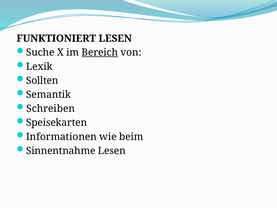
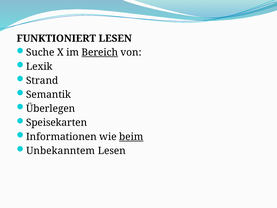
Sollten: Sollten -> Strand
Schreiben: Schreiben -> Überlegen
beim underline: none -> present
Sinnentnahme: Sinnentnahme -> Unbekanntem
